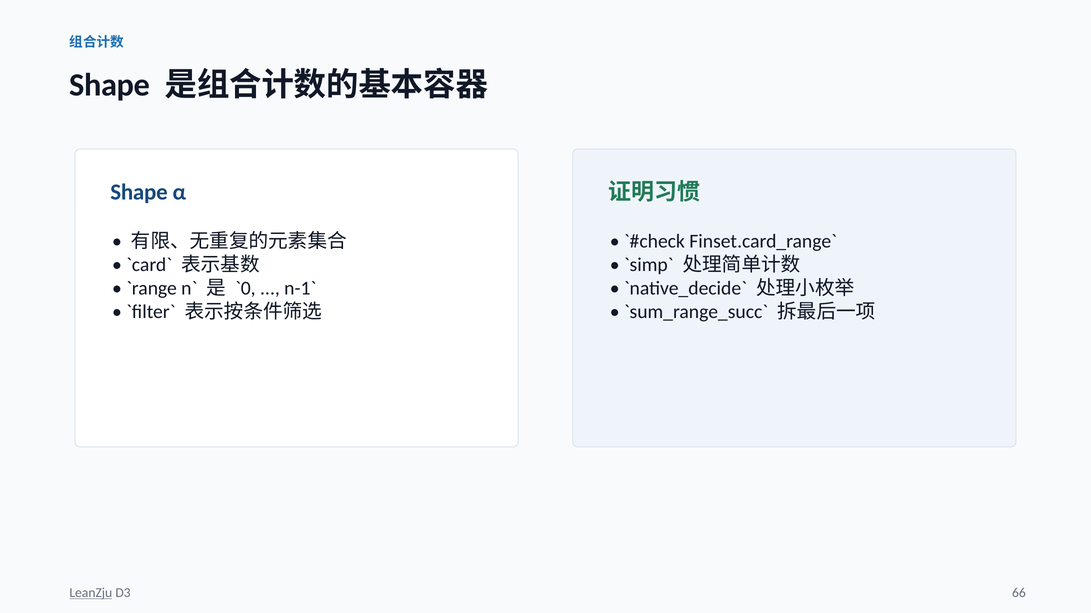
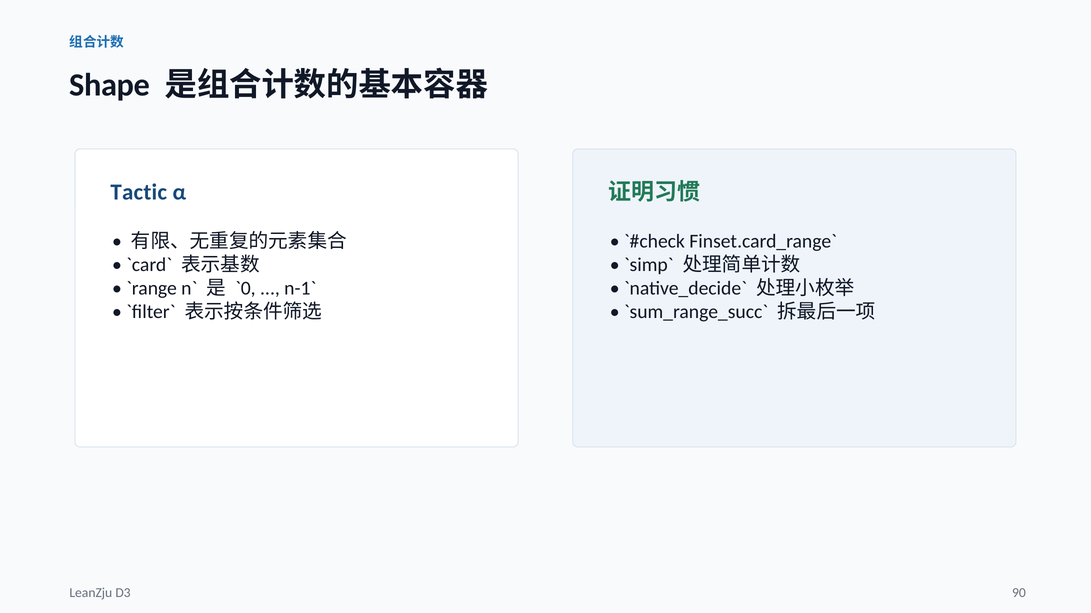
Shape at (139, 192): Shape -> Tactic
LeanZju underline: present -> none
66: 66 -> 90
